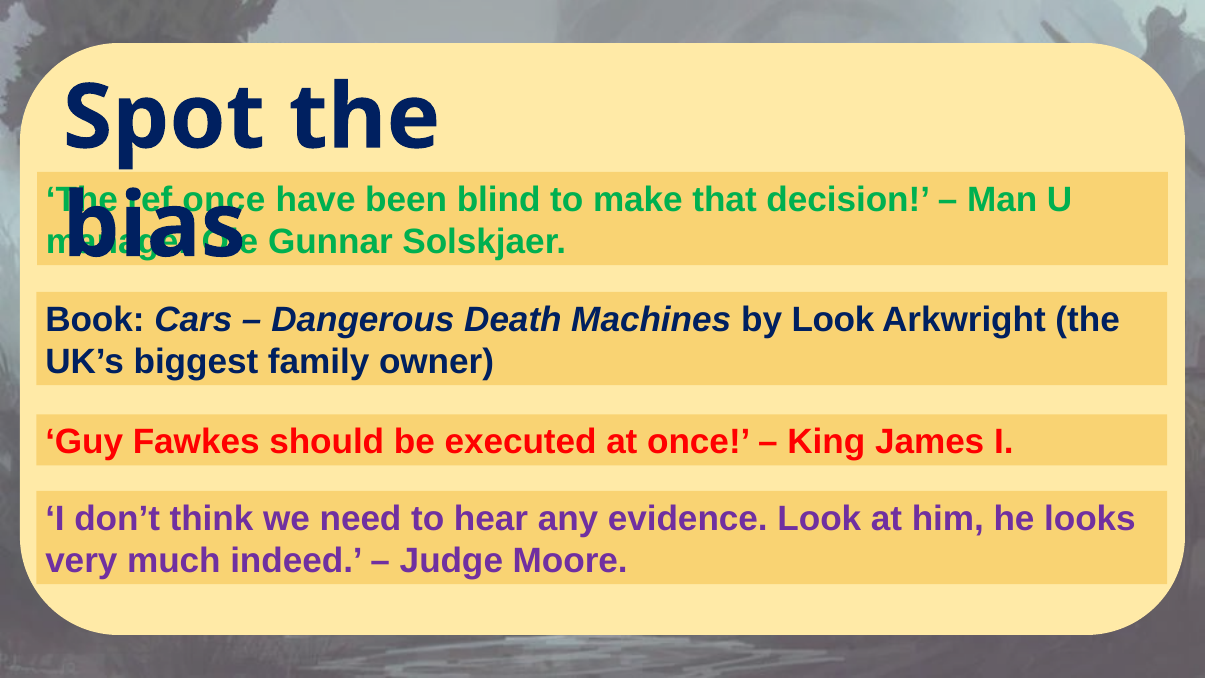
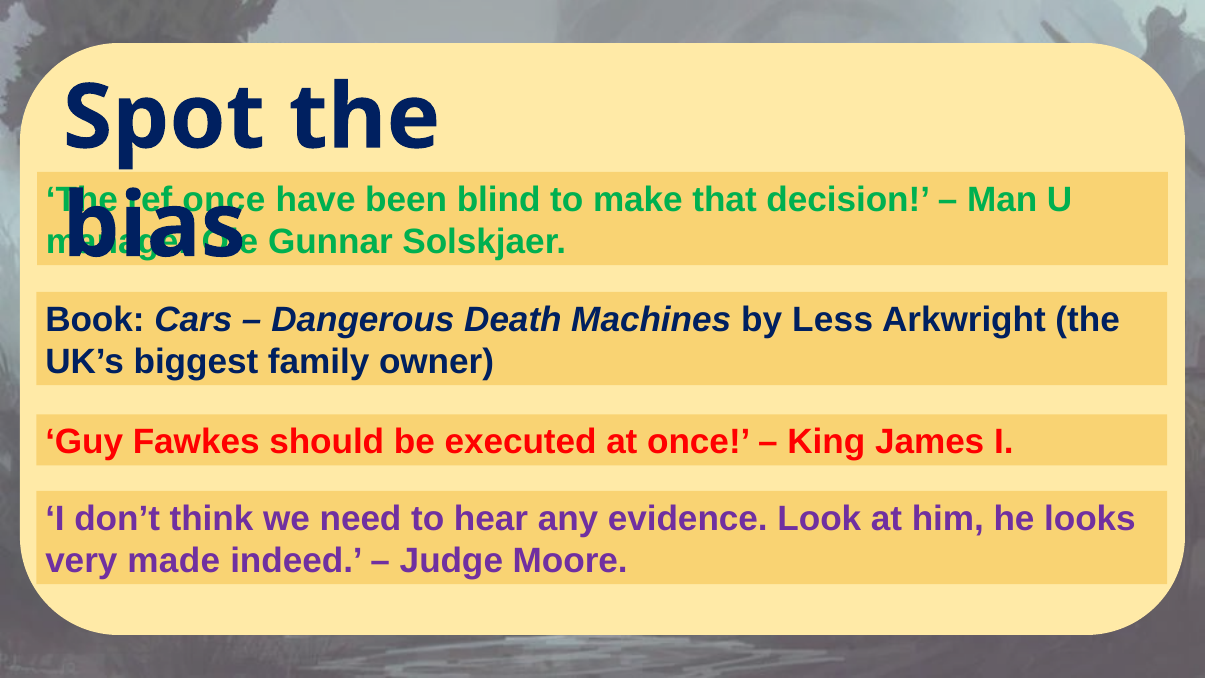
by Look: Look -> Less
much: much -> made
